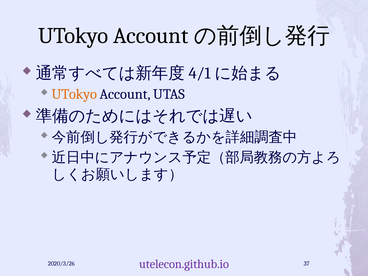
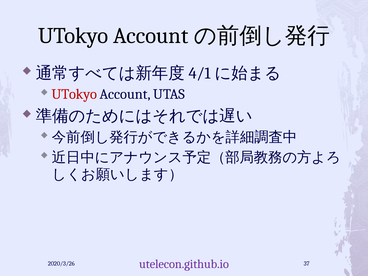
UTokyo at (74, 94) colour: orange -> red
